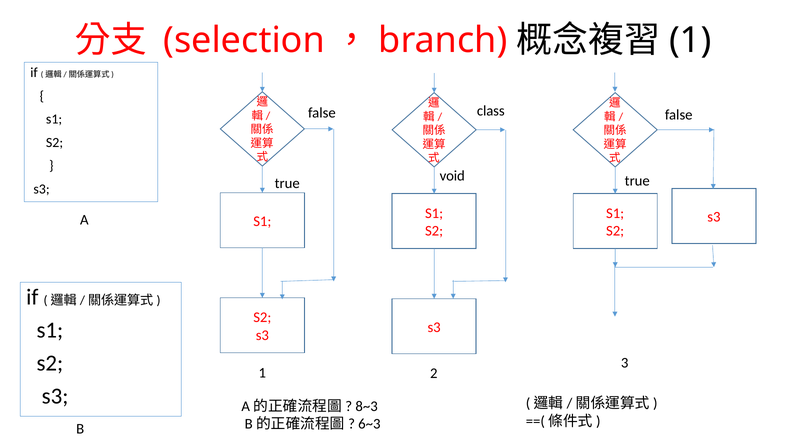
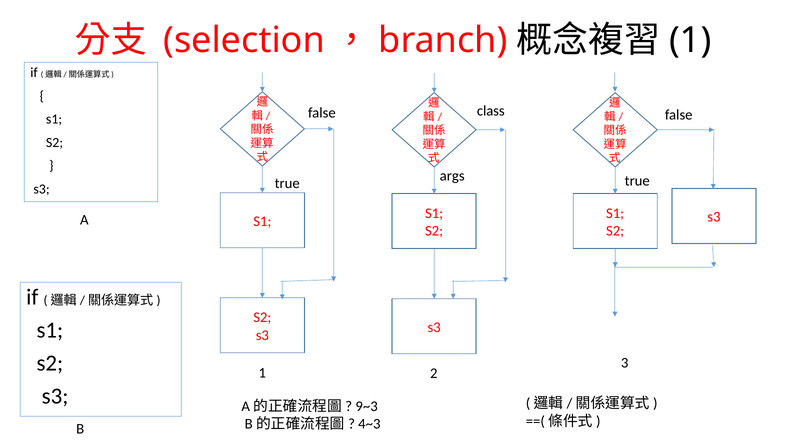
void: void -> args
8~3: 8~3 -> 9~3
6~3: 6~3 -> 4~3
